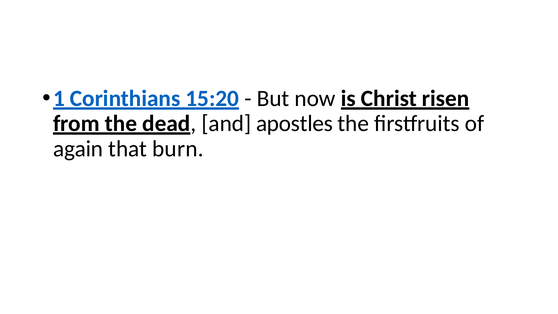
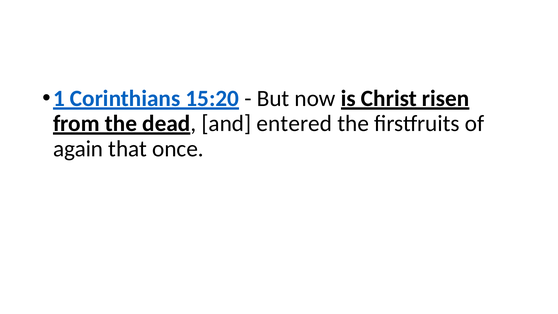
apostles: apostles -> entered
burn: burn -> once
